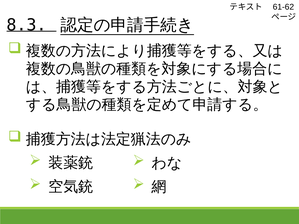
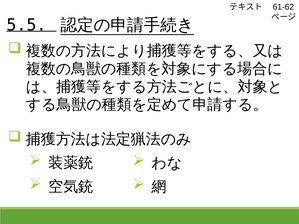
8.3: 8.3 -> 5.5
